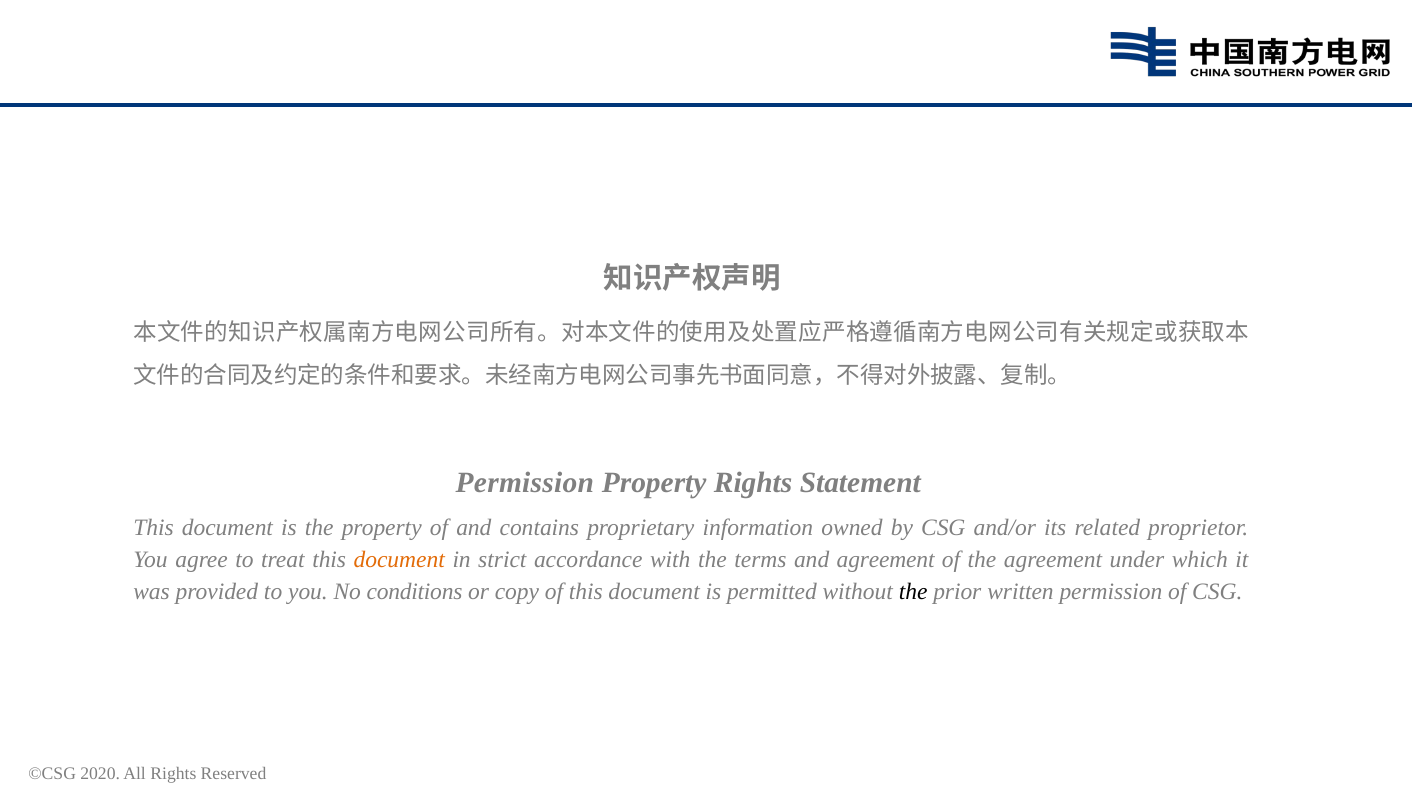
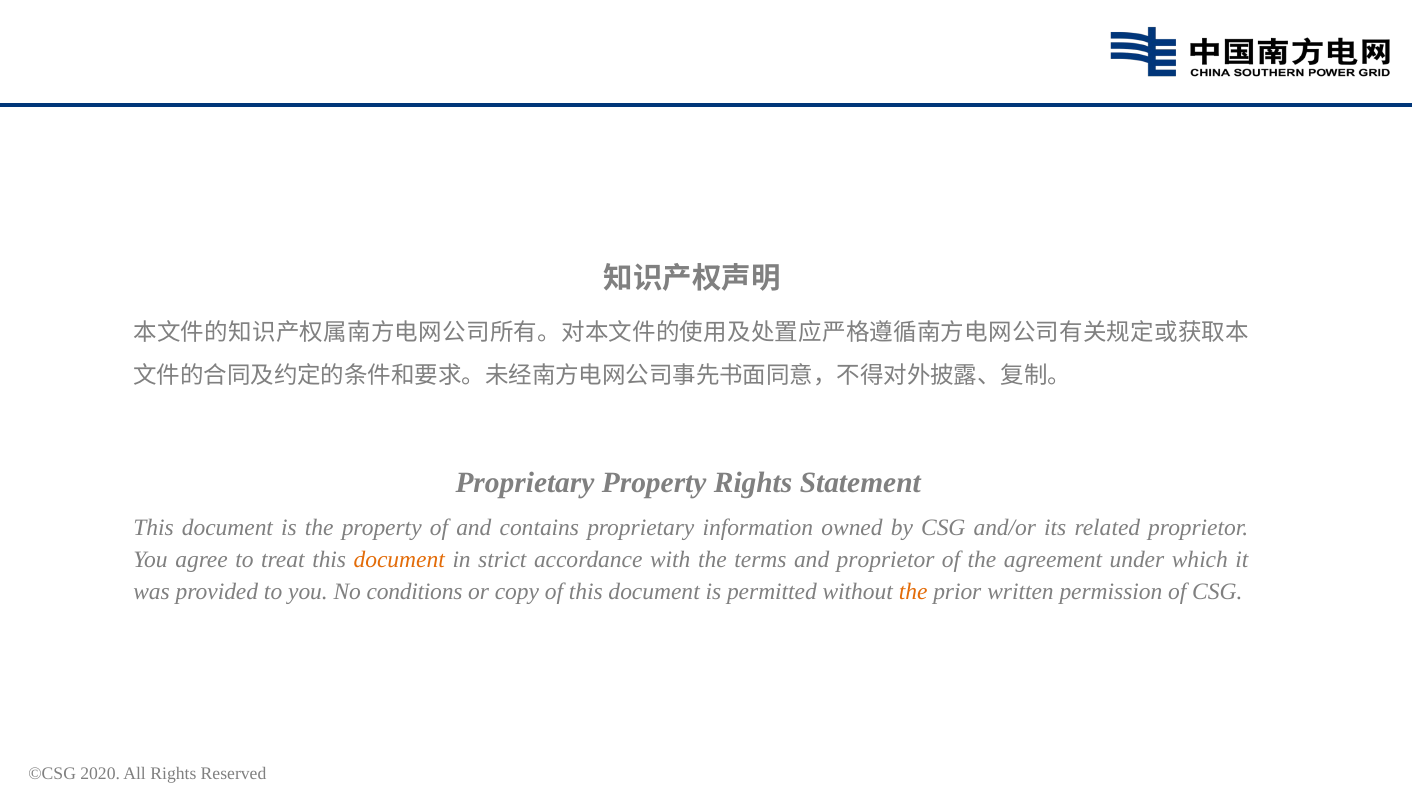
Permission at (525, 483): Permission -> Proprietary
and agreement: agreement -> proprietor
the at (913, 592) colour: black -> orange
